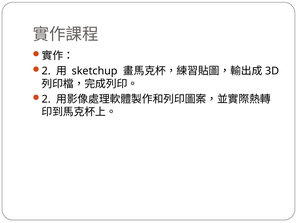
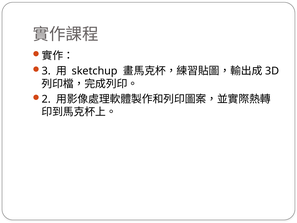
2 at (46, 71): 2 -> 3
